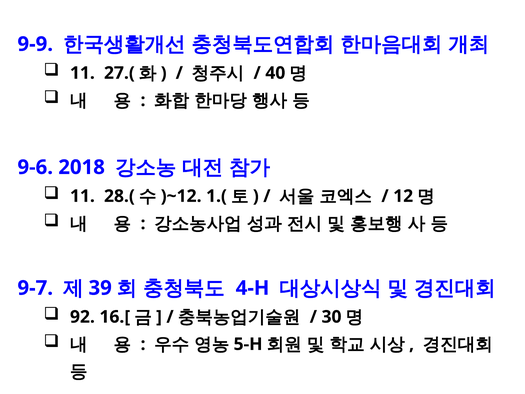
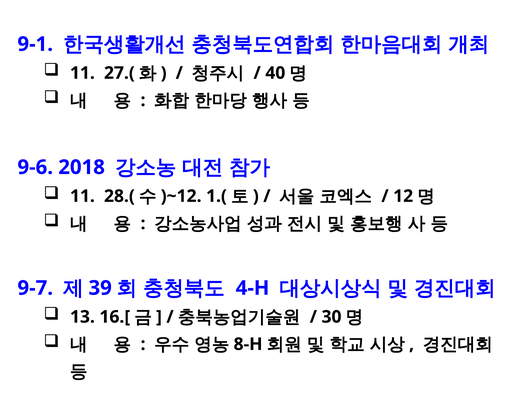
9-9: 9-9 -> 9-1
92: 92 -> 13
5-H: 5-H -> 8-H
